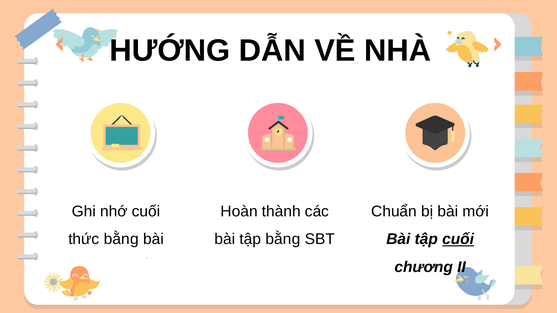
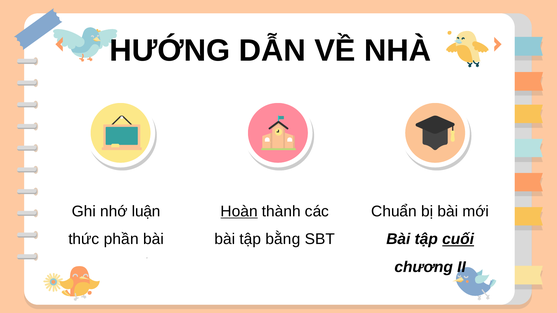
nhớ cuối: cuối -> luận
Hoàn underline: none -> present
thức bằng: bằng -> phần
